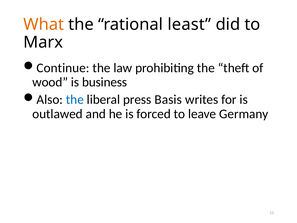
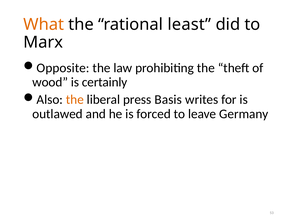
Continue: Continue -> Opposite
business: business -> certainly
the at (75, 99) colour: blue -> orange
